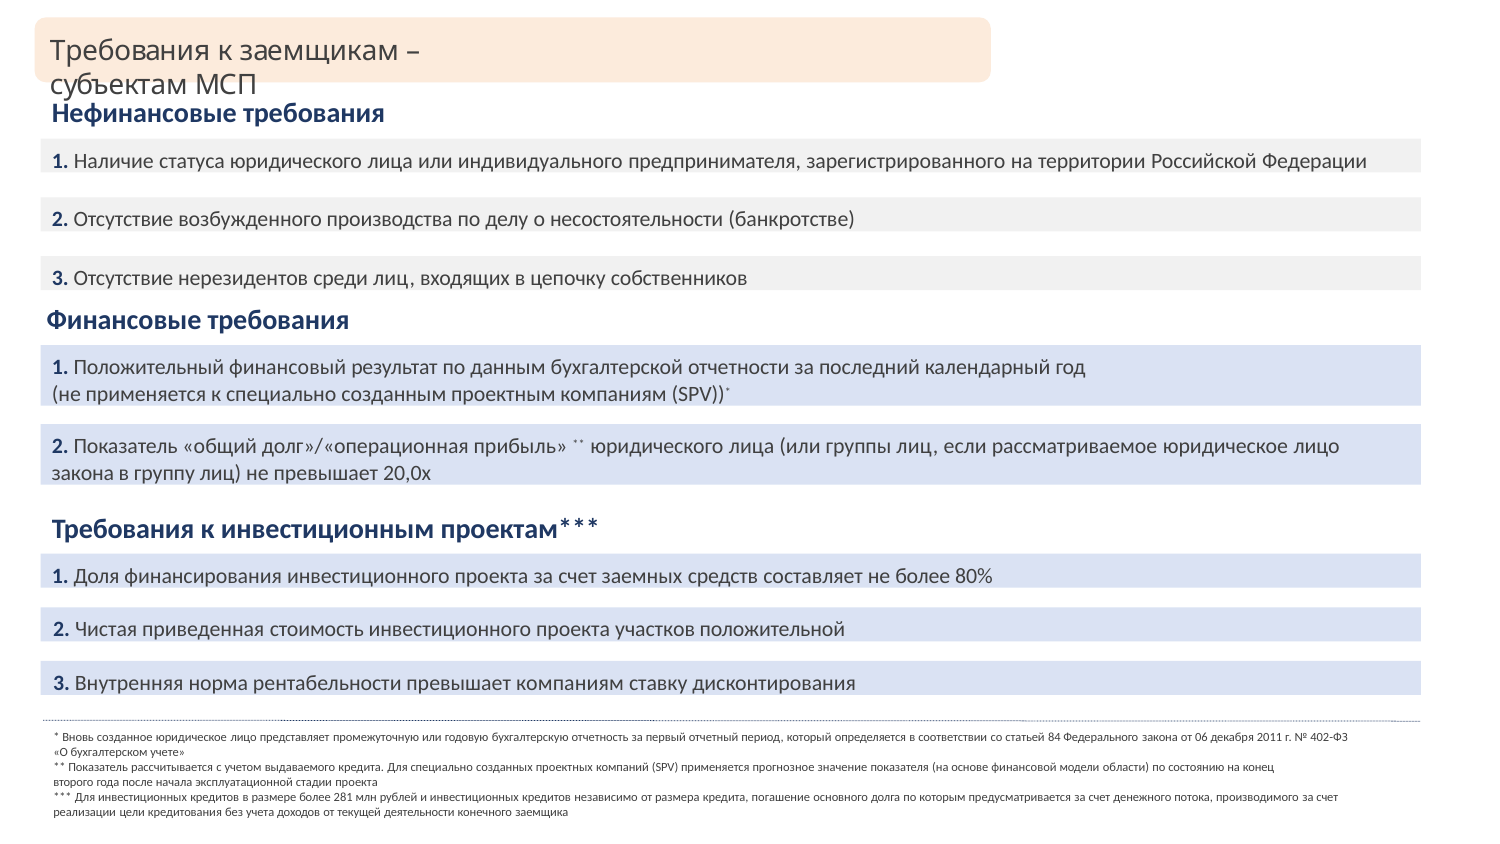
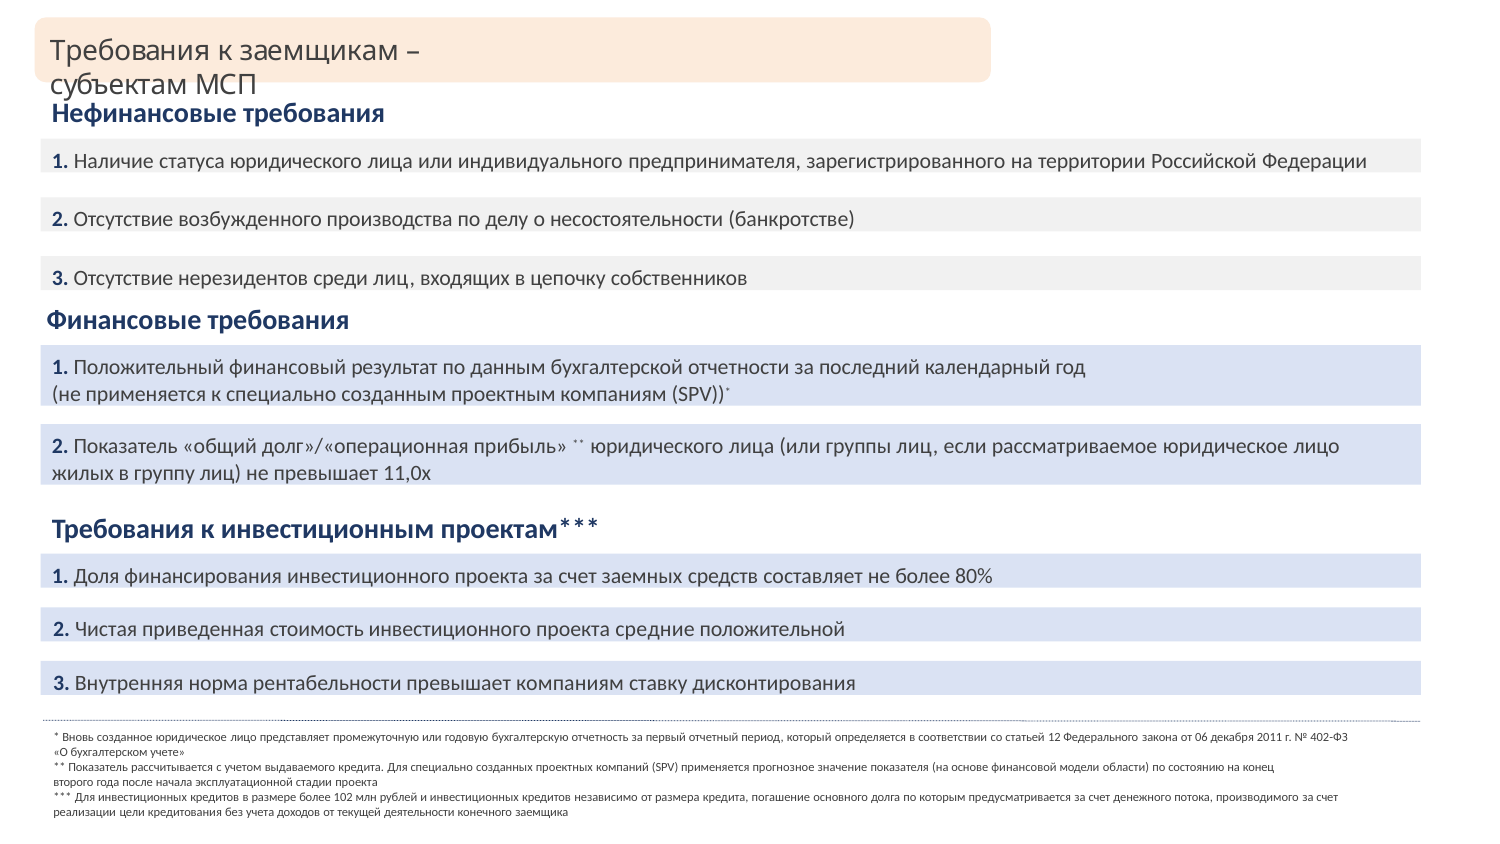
закона at (83, 473): закона -> жилых
20,0х: 20,0х -> 11,0х
участков: участков -> средние
84: 84 -> 12
281: 281 -> 102
